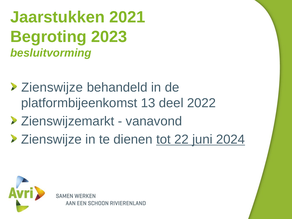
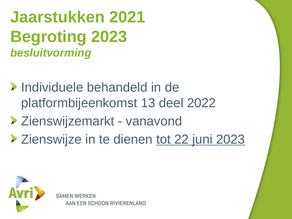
Zienswijze at (52, 87): Zienswijze -> Individuele
juni 2024: 2024 -> 2023
